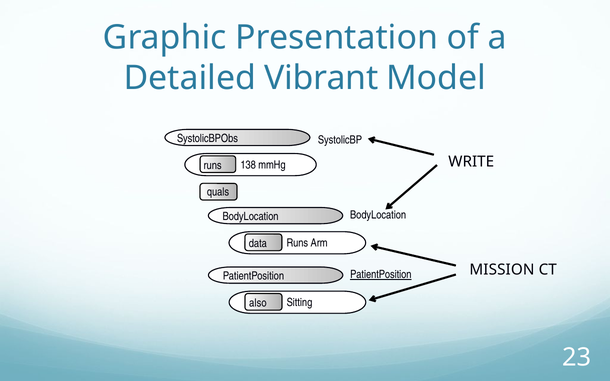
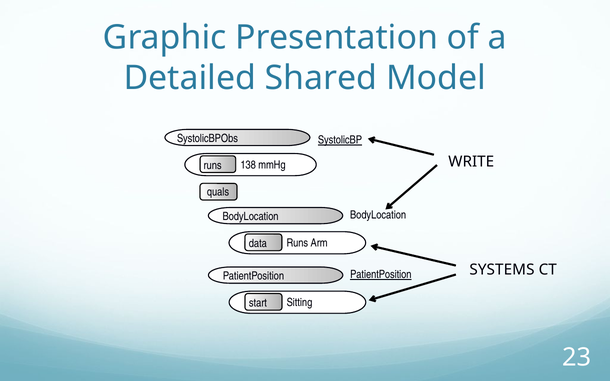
Vibrant: Vibrant -> Shared
SystolicBP underline: none -> present
MISSION: MISSION -> SYSTEMS
also: also -> start
